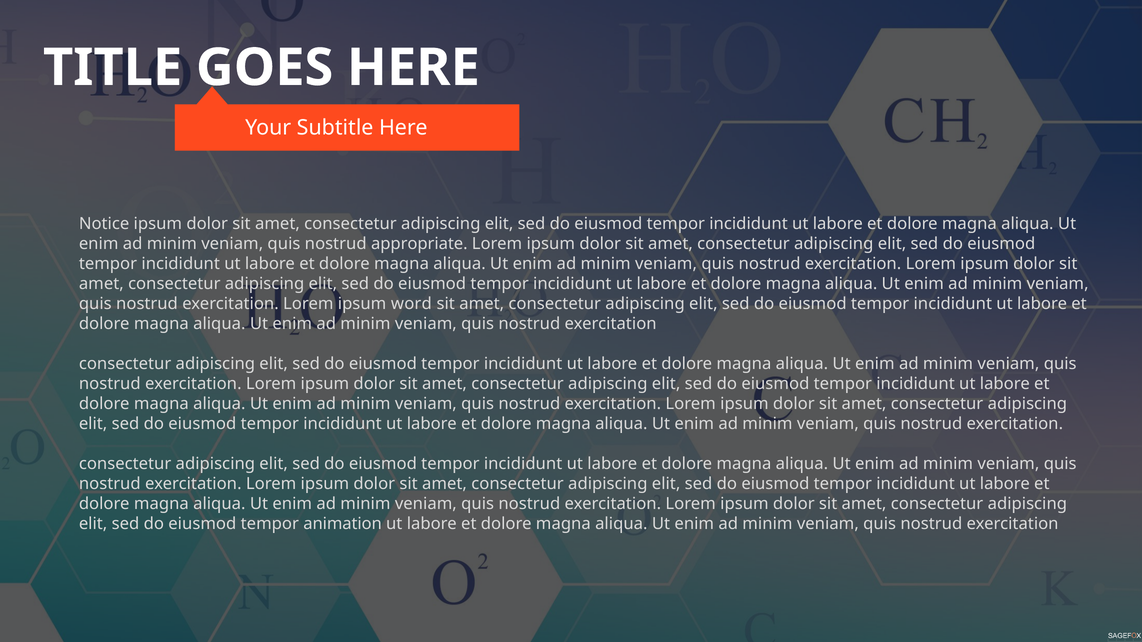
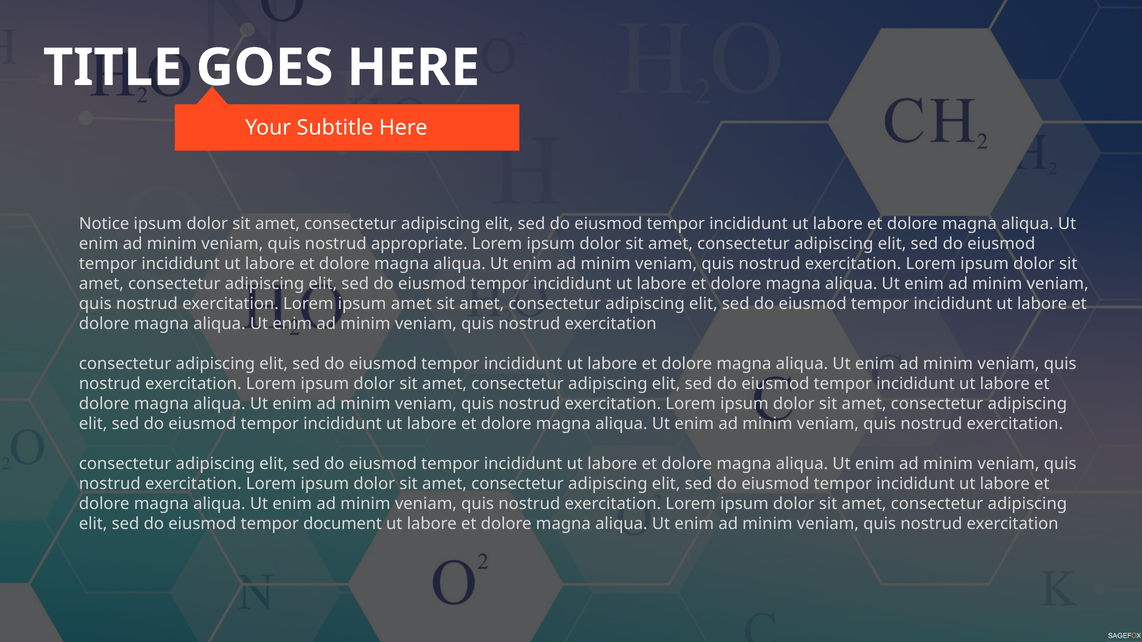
ipsum word: word -> amet
animation: animation -> document
